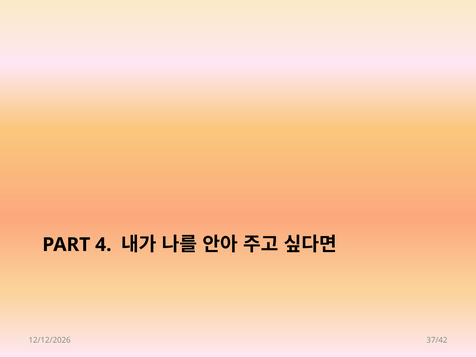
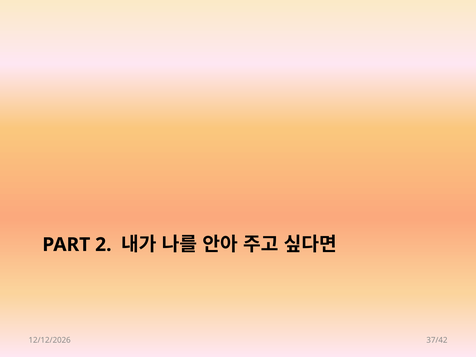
4: 4 -> 2
